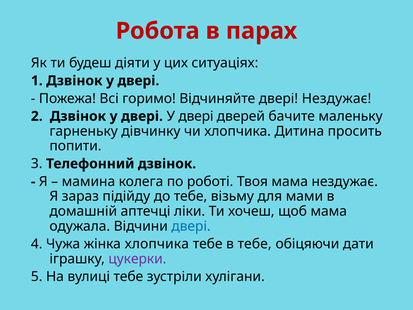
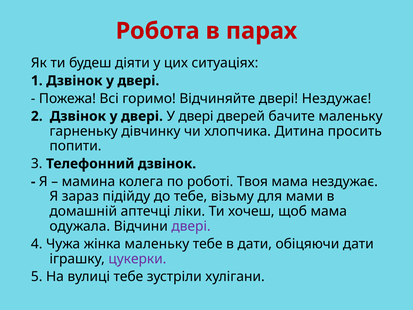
двері at (191, 226) colour: blue -> purple
жінка хлопчика: хлопчика -> маленьку
в тебе: тебе -> дати
